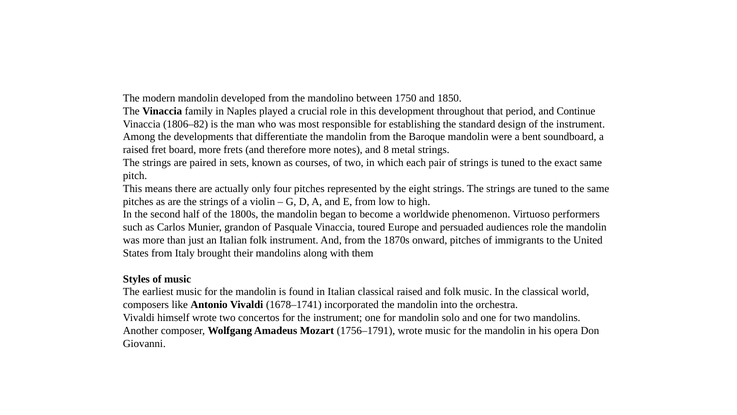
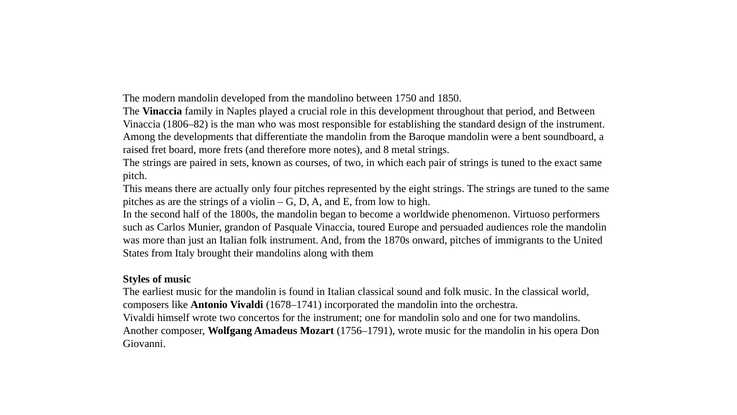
and Continue: Continue -> Between
classical raised: raised -> sound
